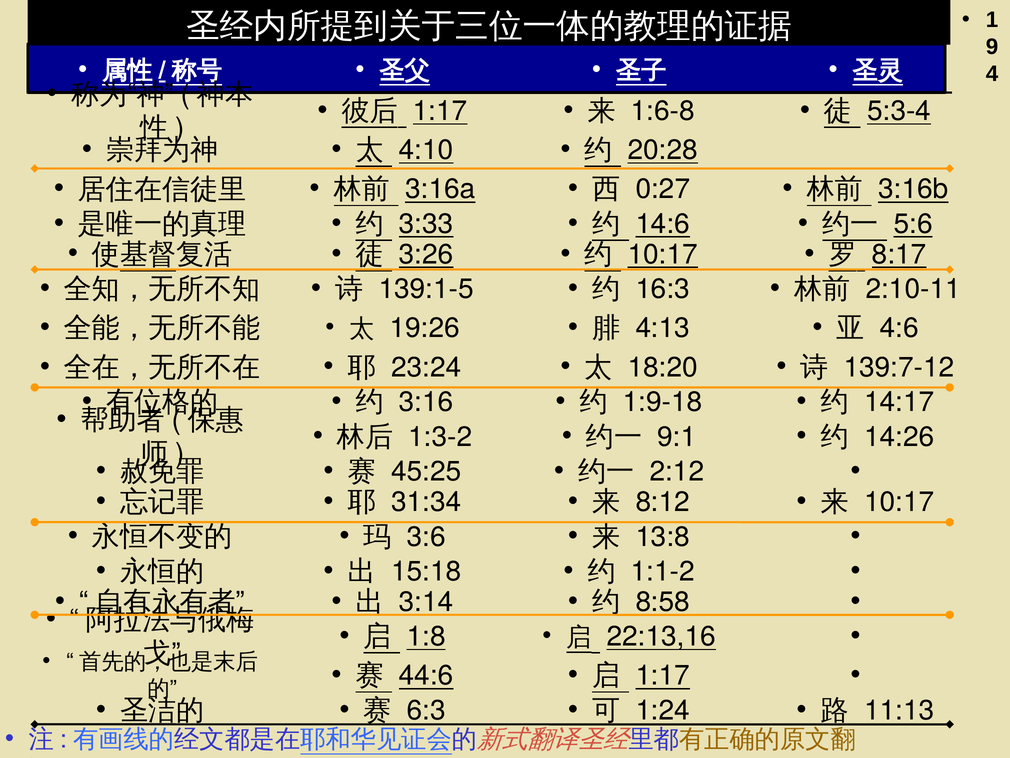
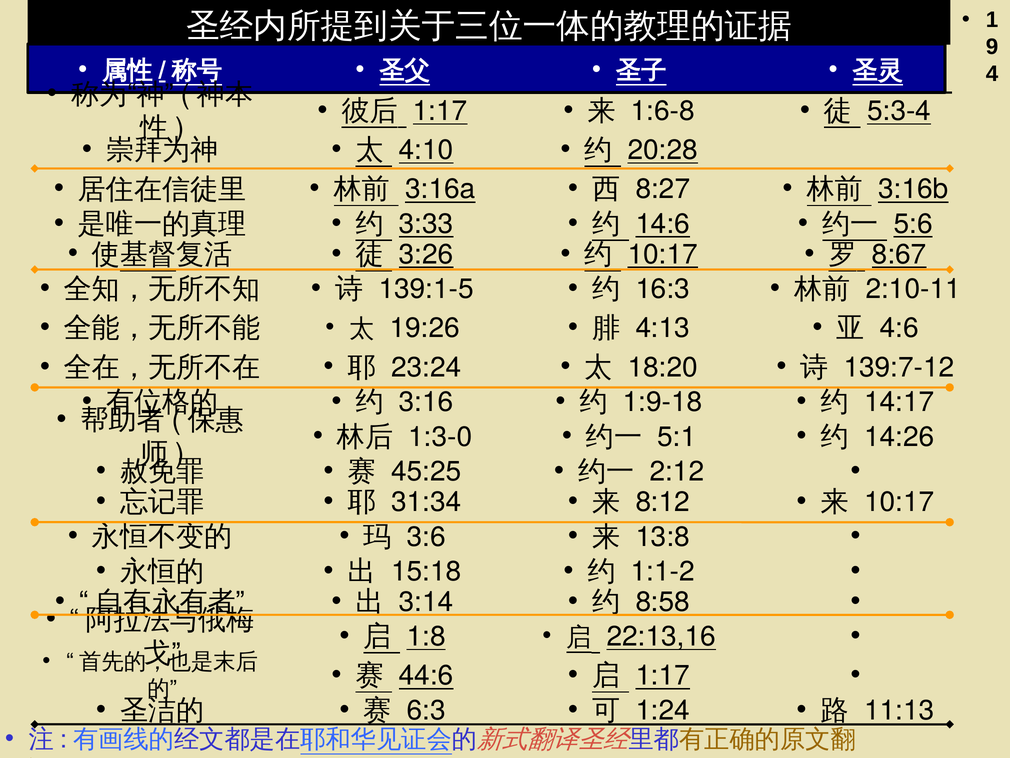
0:27: 0:27 -> 8:27
8:17: 8:17 -> 8:67
1:3-2: 1:3-2 -> 1:3-0
9:1: 9:1 -> 5:1
